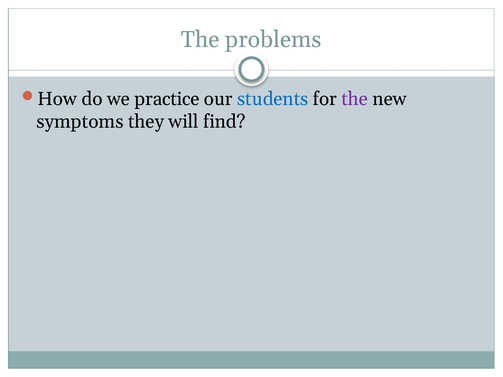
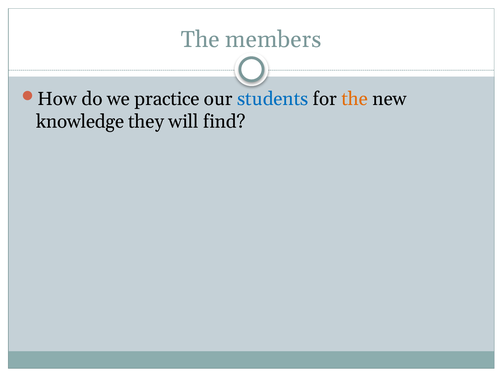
problems: problems -> members
the at (355, 99) colour: purple -> orange
symptoms: symptoms -> knowledge
